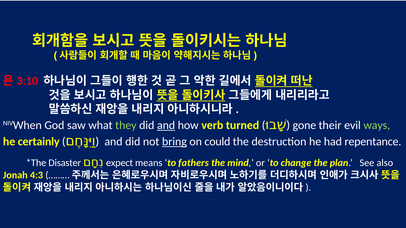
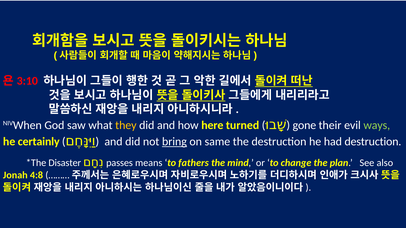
they colour: light green -> yellow
and at (166, 126) underline: present -> none
verb: verb -> here
could: could -> same
had repentance: repentance -> destruction
expect: expect -> passes
4:3: 4:3 -> 4:8
